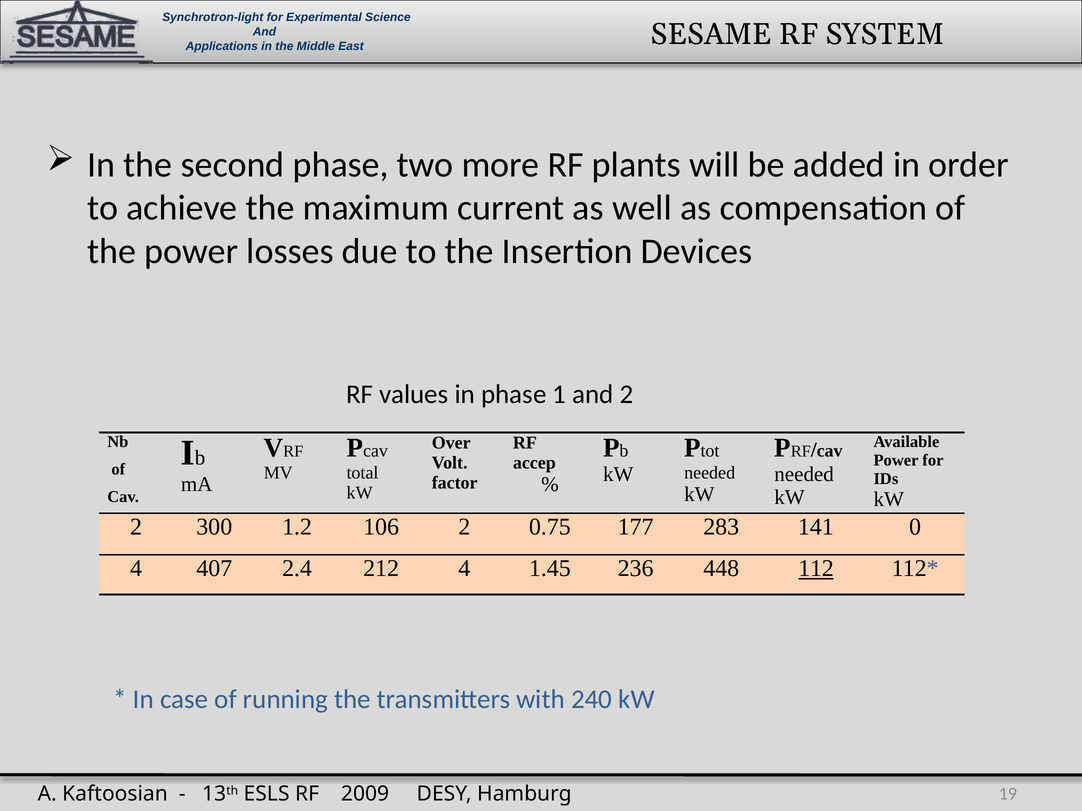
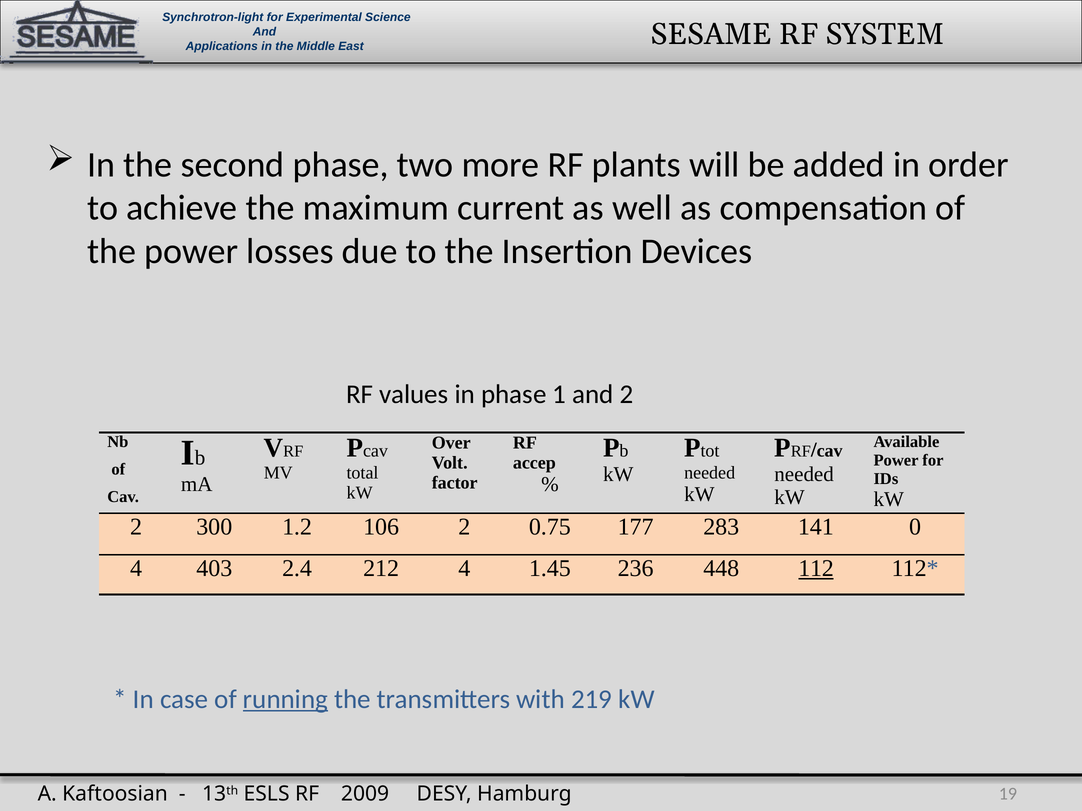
407: 407 -> 403
running underline: none -> present
240: 240 -> 219
